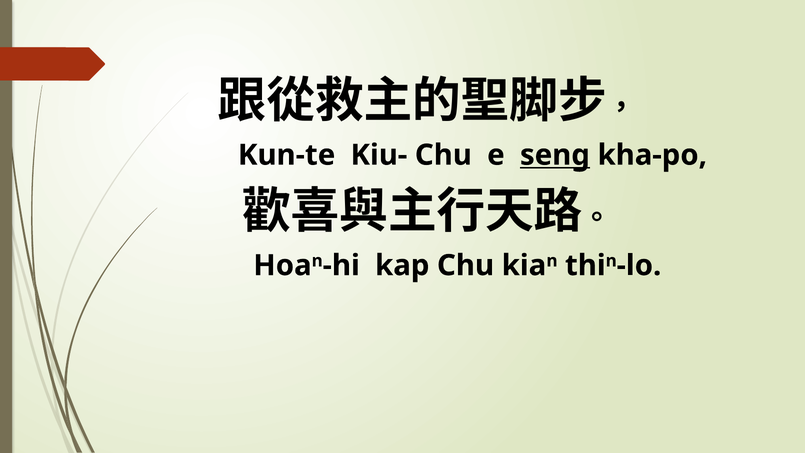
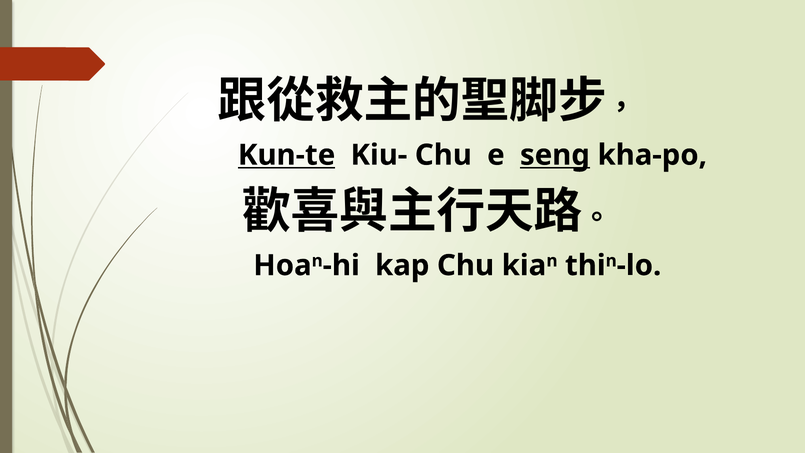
Kun-te underline: none -> present
